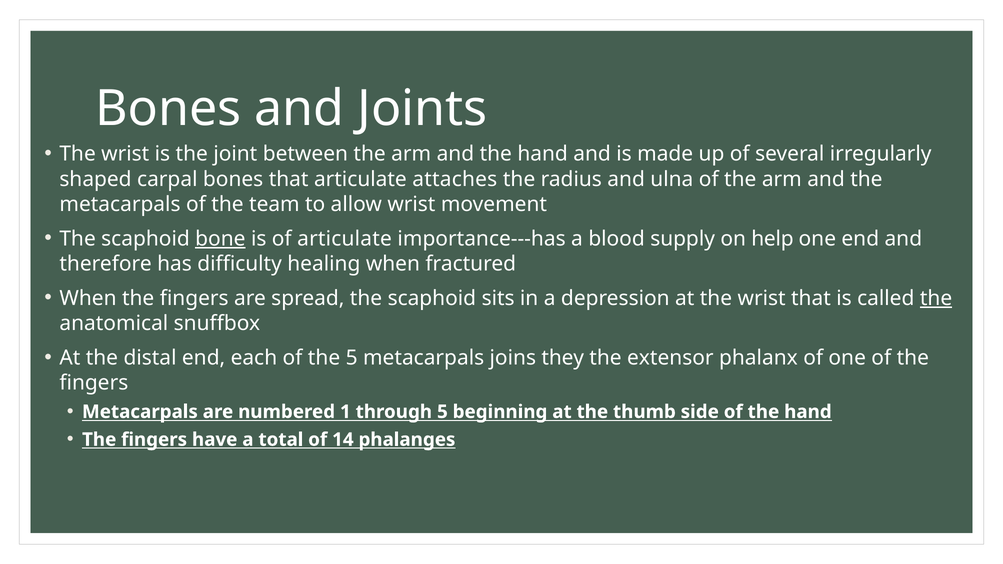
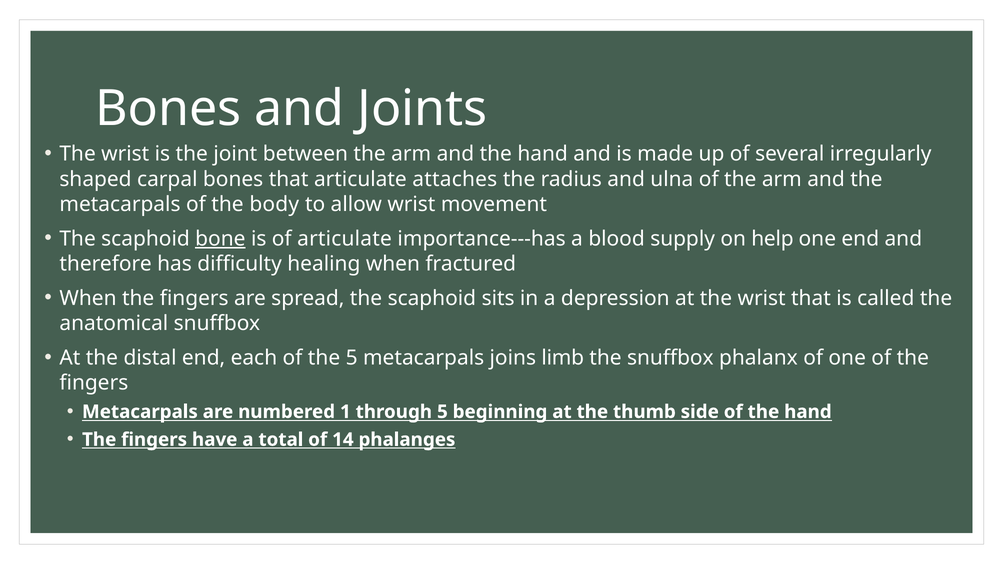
team: team -> body
the at (936, 298) underline: present -> none
they: they -> limb
the extensor: extensor -> snuffbox
